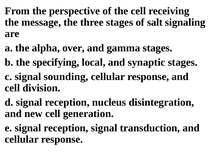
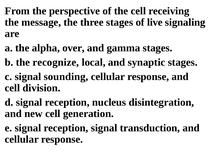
salt: salt -> live
specifying: specifying -> recognize
